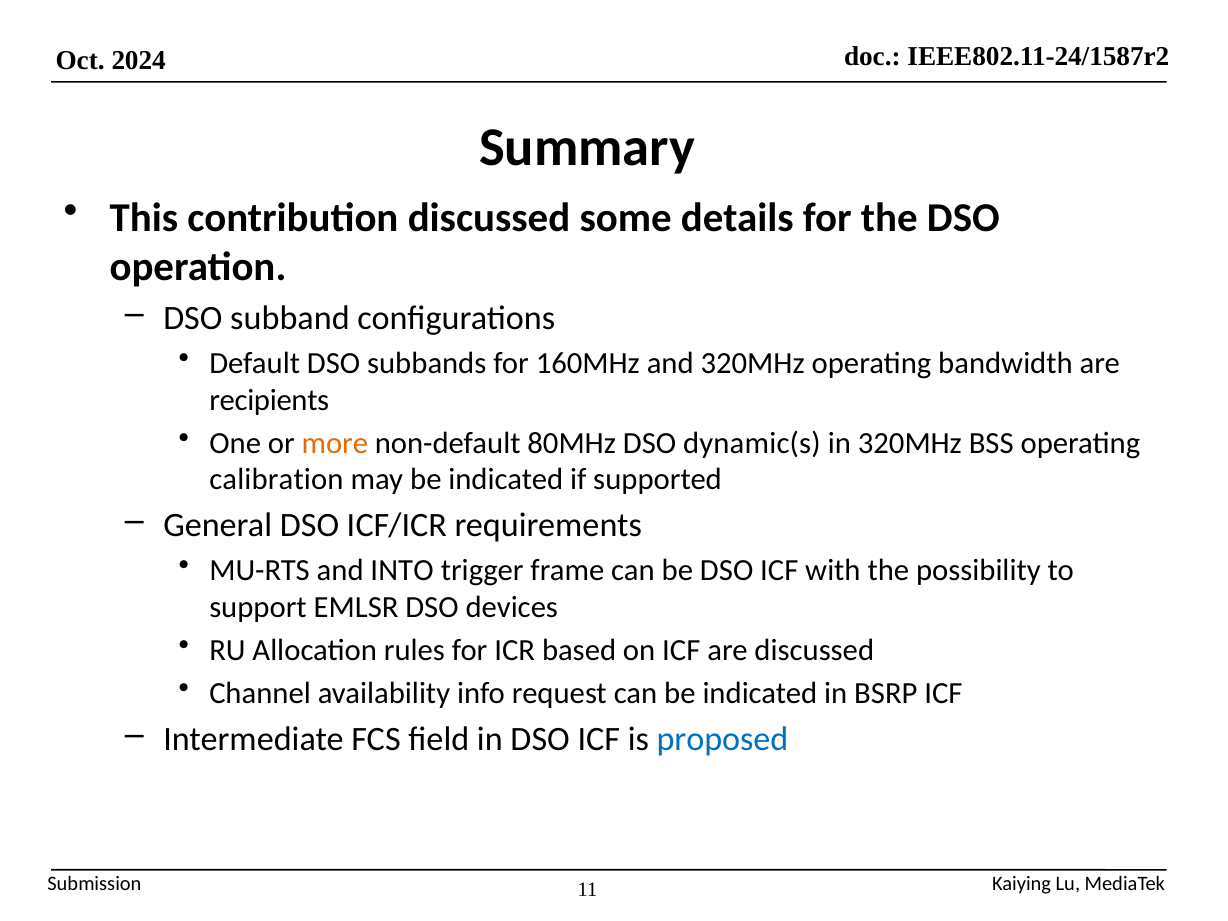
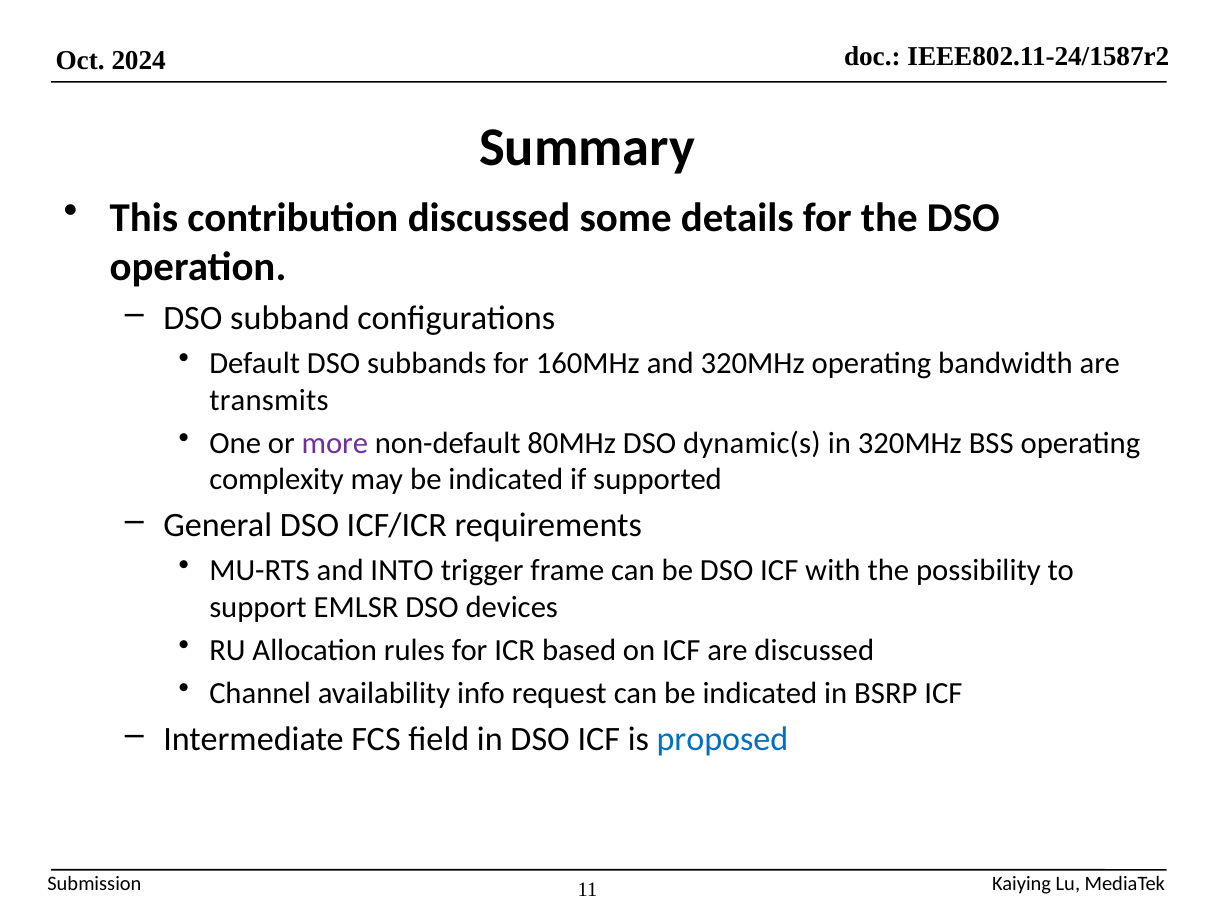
recipients: recipients -> transmits
more colour: orange -> purple
calibration: calibration -> complexity
